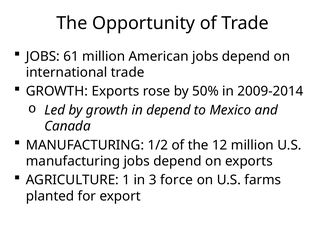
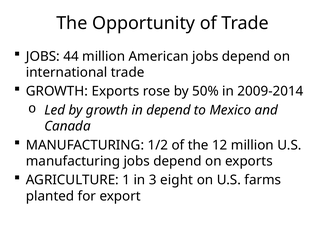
61: 61 -> 44
force: force -> eight
